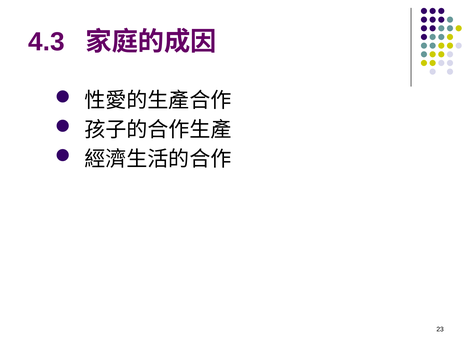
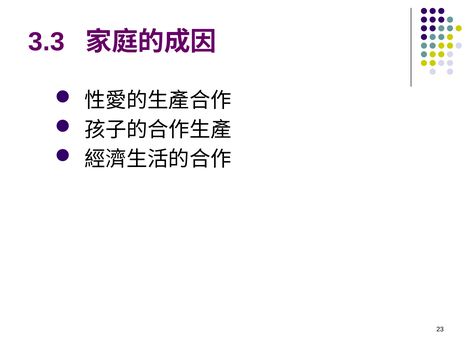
4.3: 4.3 -> 3.3
